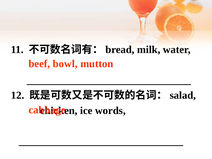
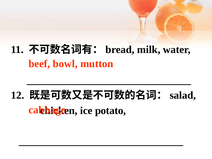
words: words -> potato
